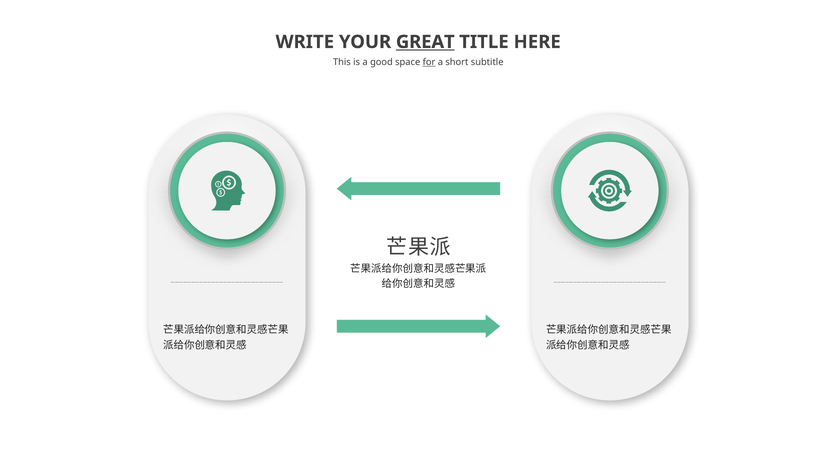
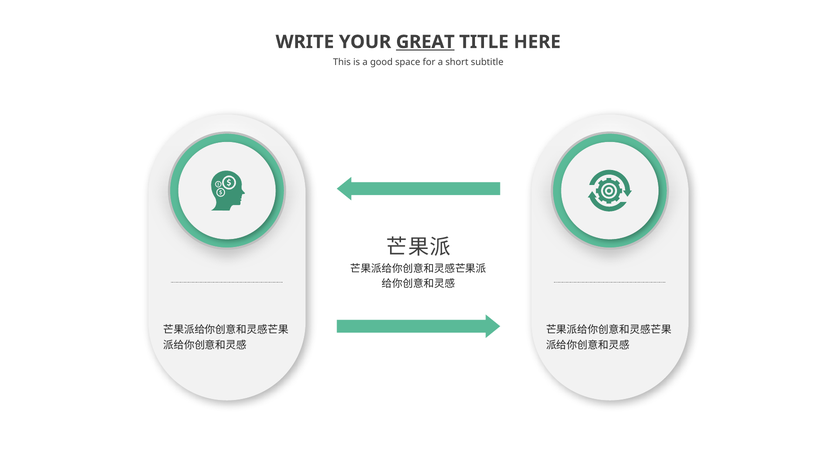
for underline: present -> none
